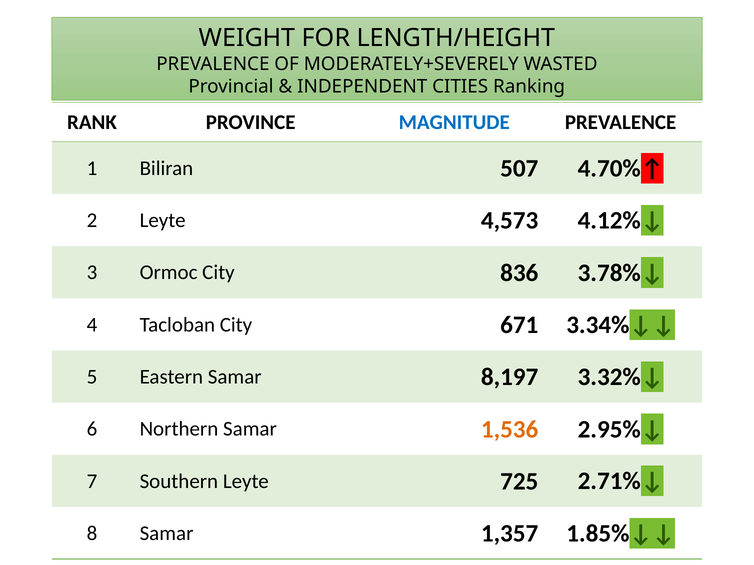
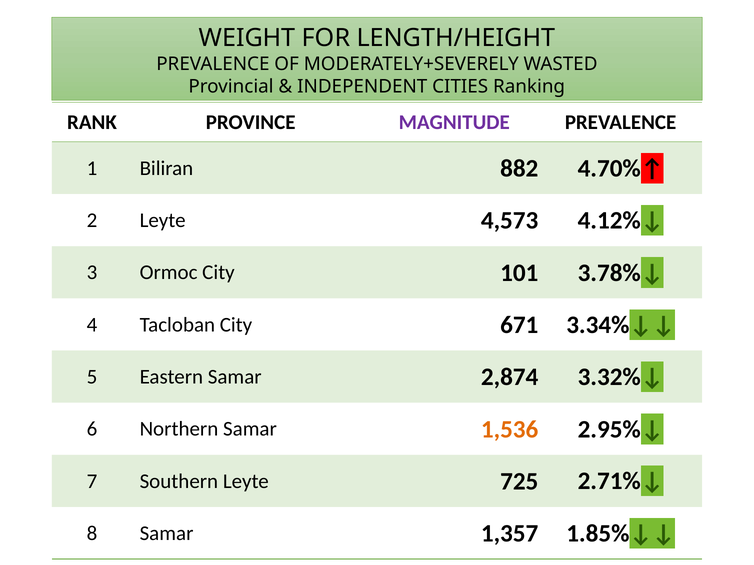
MAGNITUDE colour: blue -> purple
507: 507 -> 882
836: 836 -> 101
8,197: 8,197 -> 2,874
